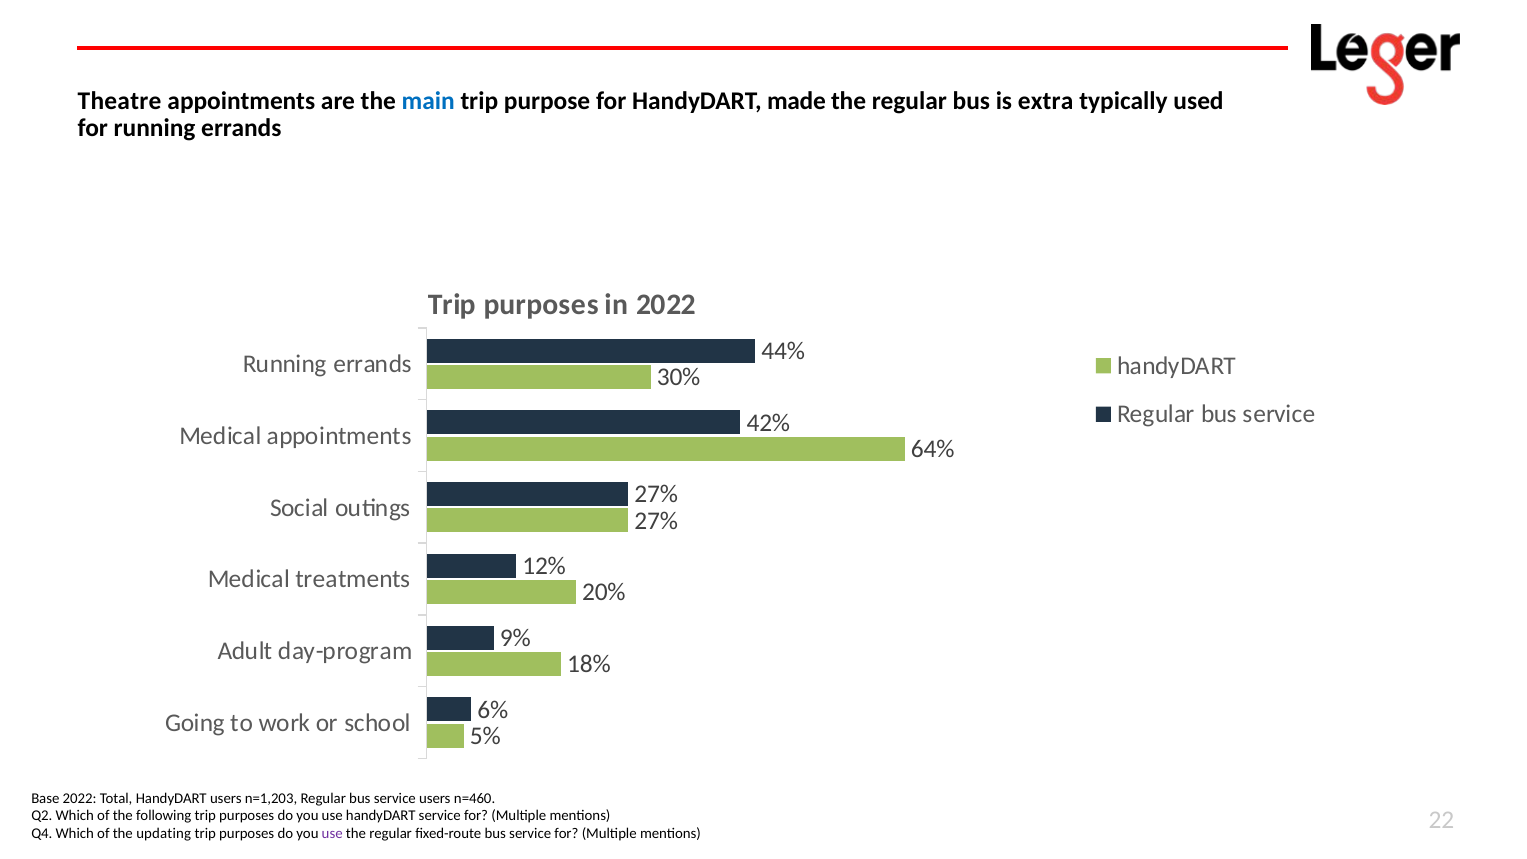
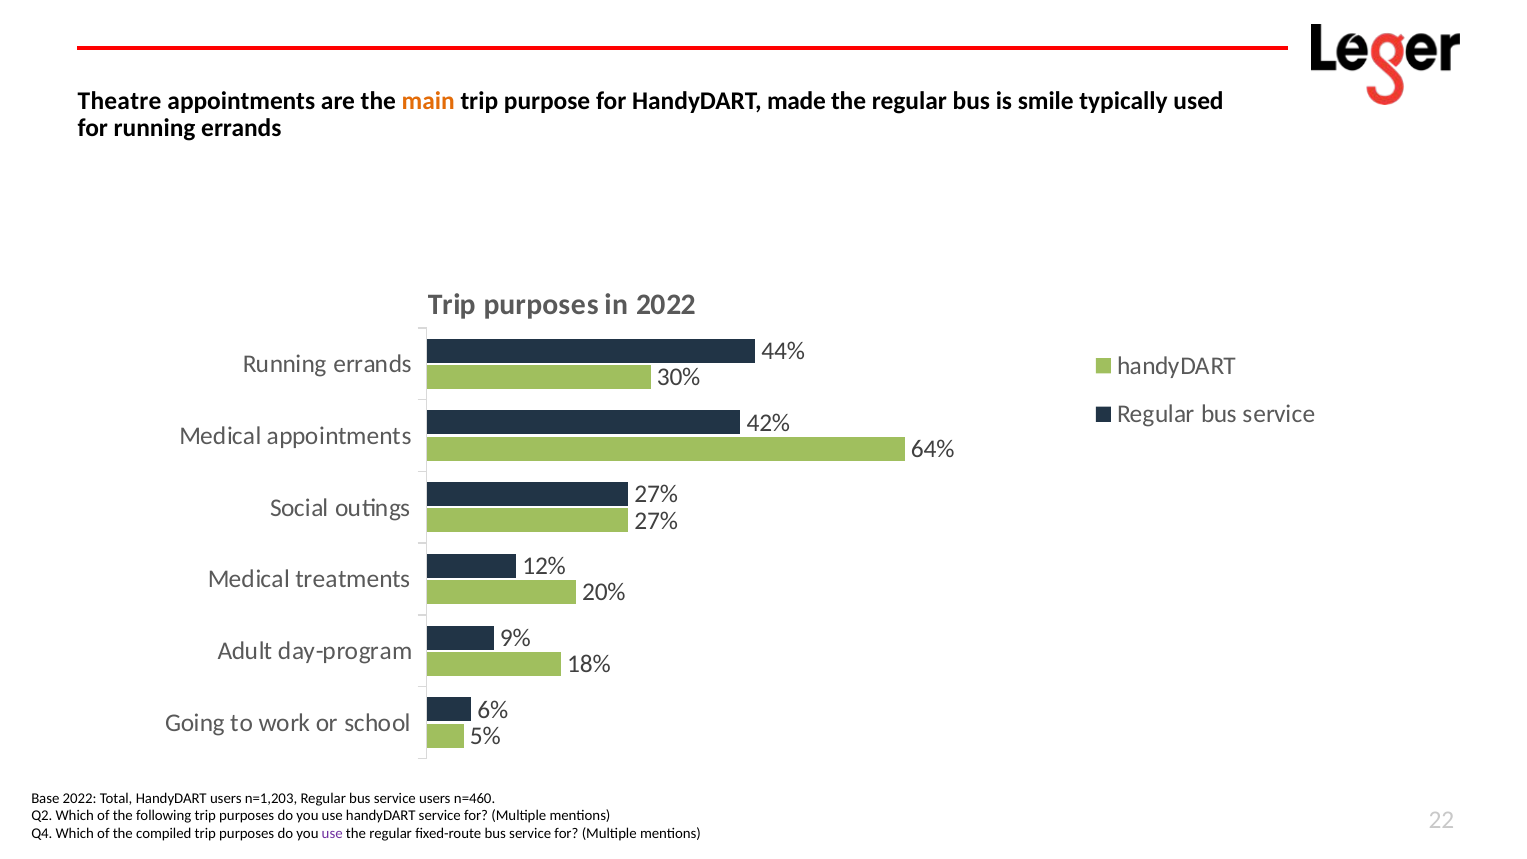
main colour: blue -> orange
extra: extra -> smile
updating: updating -> compiled
